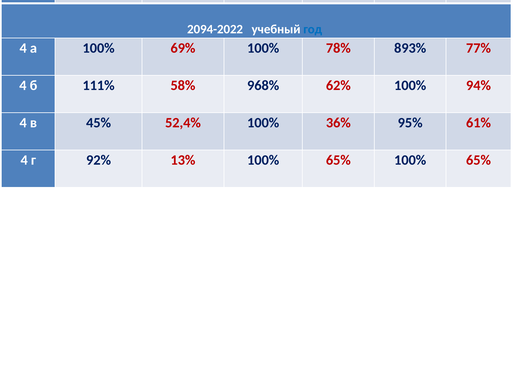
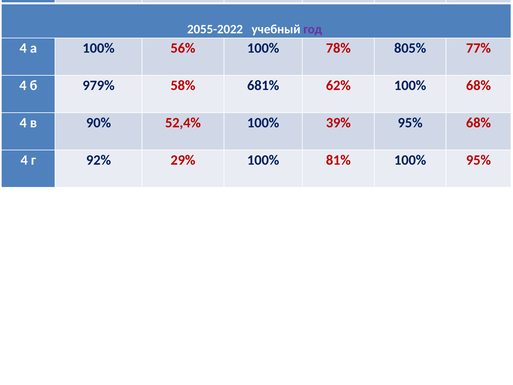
2094-2022: 2094-2022 -> 2055-2022
год colour: blue -> purple
69%: 69% -> 56%
893%: 893% -> 805%
111%: 111% -> 979%
968%: 968% -> 681%
100% 94%: 94% -> 68%
45%: 45% -> 90%
36%: 36% -> 39%
95% 61%: 61% -> 68%
13%: 13% -> 29%
65% at (338, 160): 65% -> 81%
65% at (478, 160): 65% -> 95%
